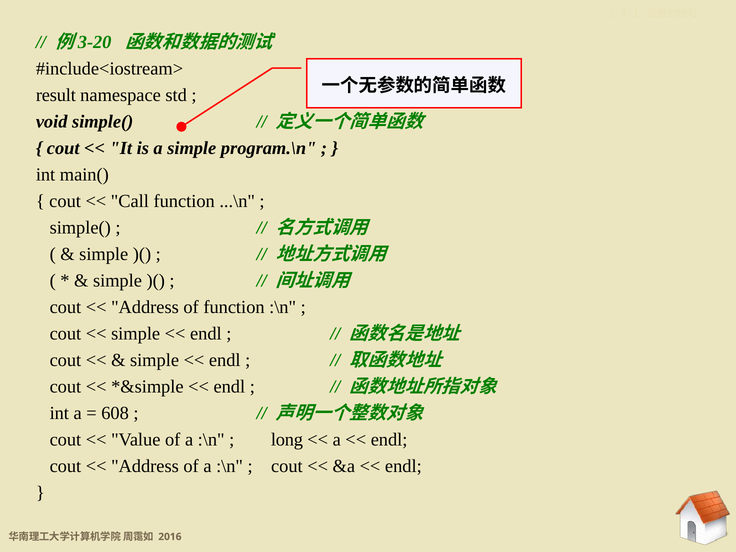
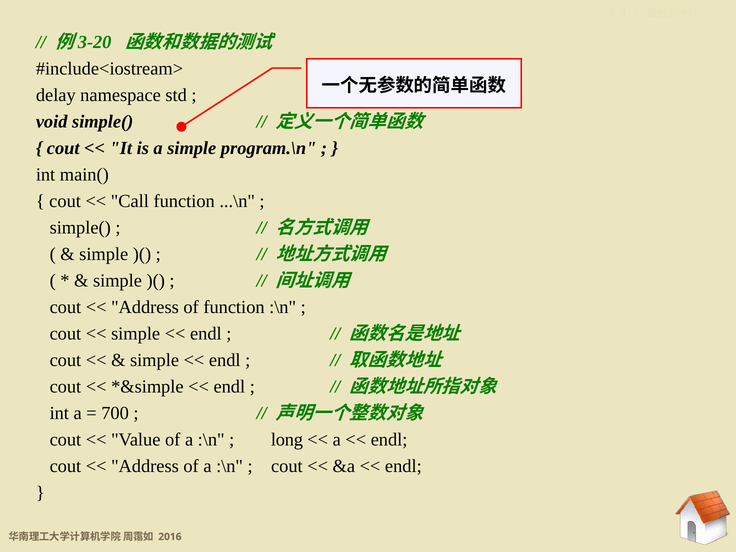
result: result -> delay
608: 608 -> 700
